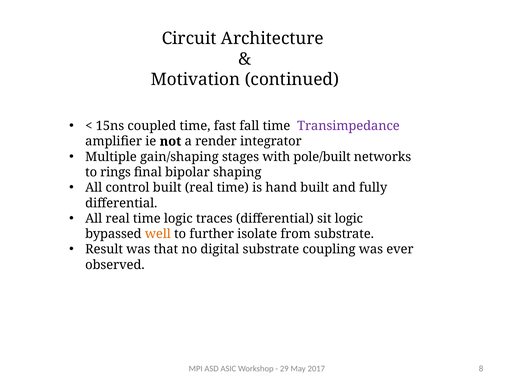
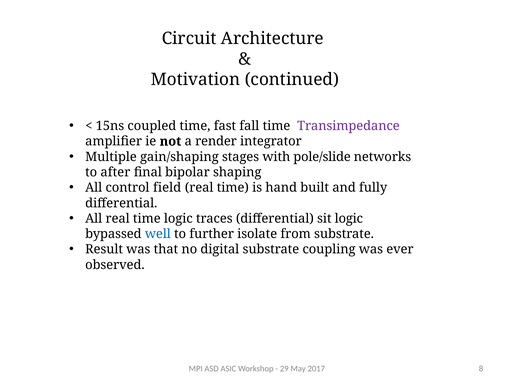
pole/built: pole/built -> pole/slide
rings: rings -> after
control built: built -> field
well colour: orange -> blue
